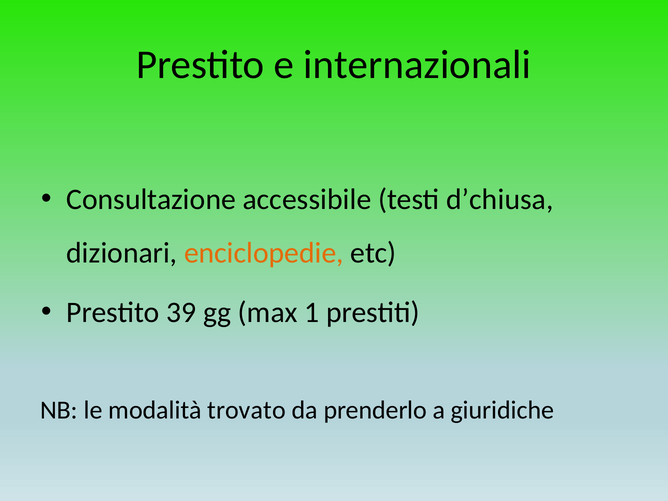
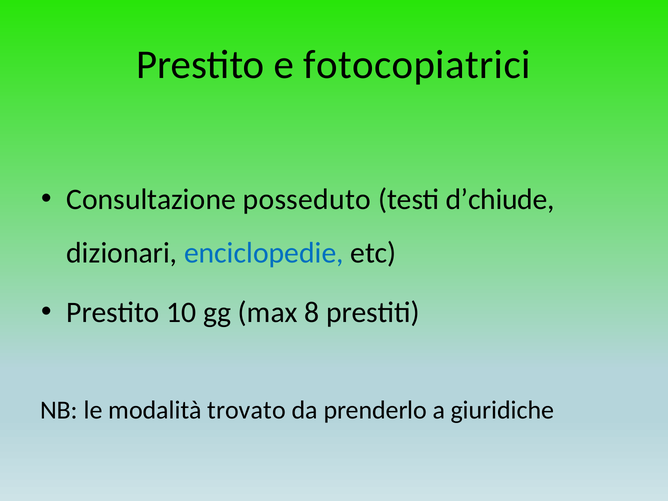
internazionali: internazionali -> fotocopiatrici
accessibile: accessibile -> posseduto
d’chiusa: d’chiusa -> d’chiude
enciclopedie colour: orange -> blue
39: 39 -> 10
1: 1 -> 8
